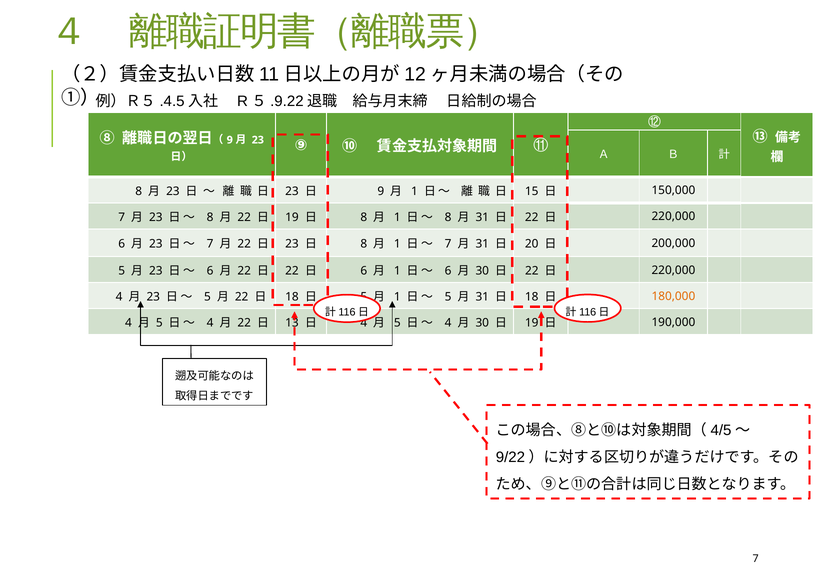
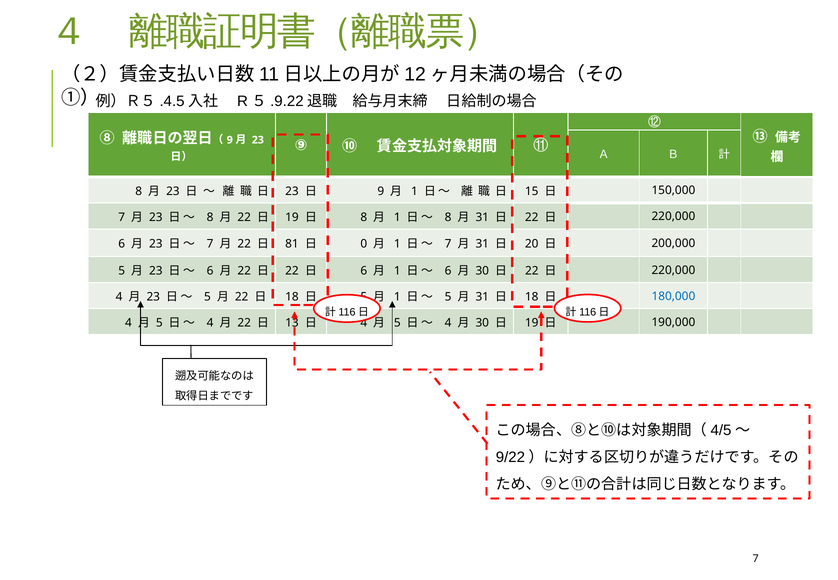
23 at (292, 244): 23 -> 81
8 at (364, 244): 8 -> 0
180,000 colour: orange -> blue
